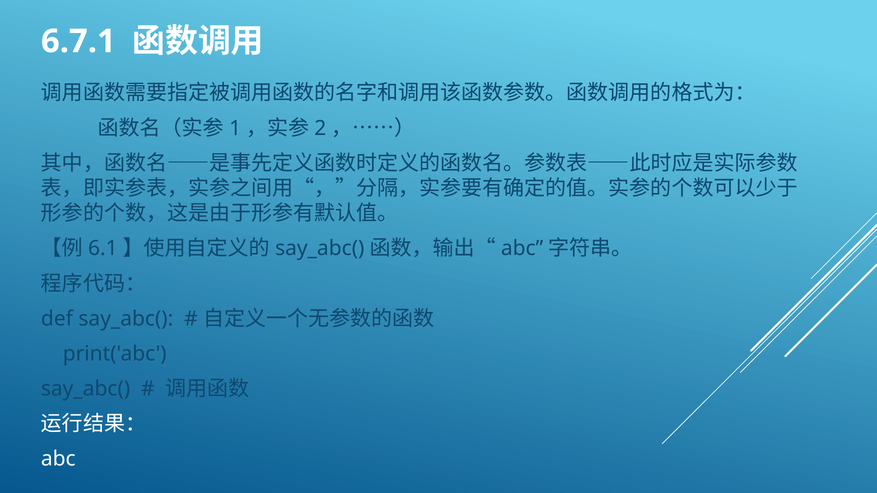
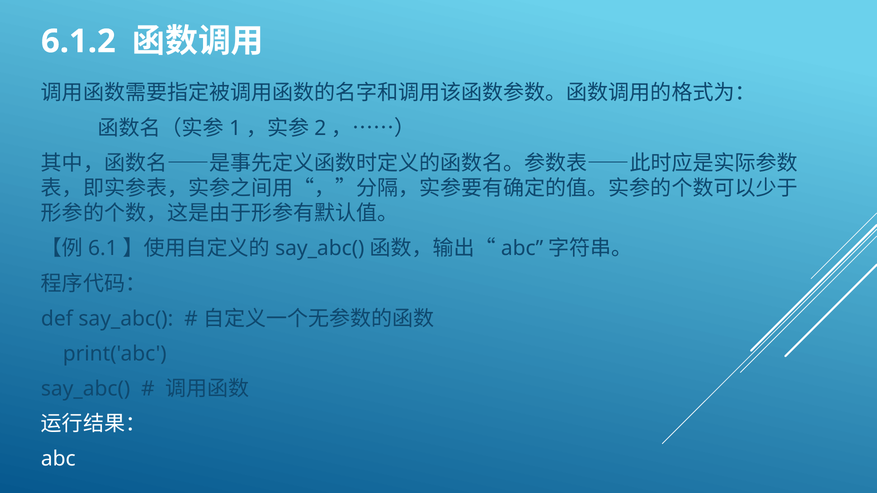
6.7.1: 6.7.1 -> 6.1.2
